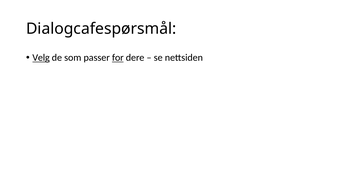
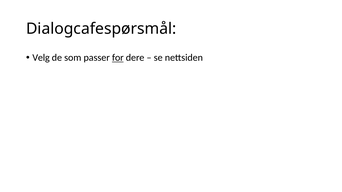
Velg underline: present -> none
